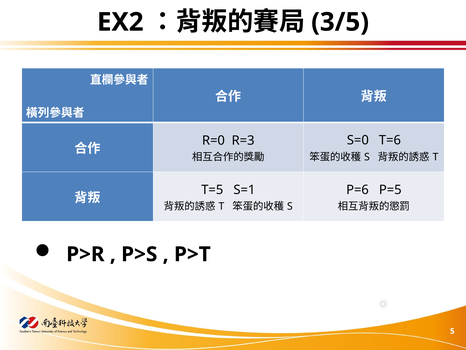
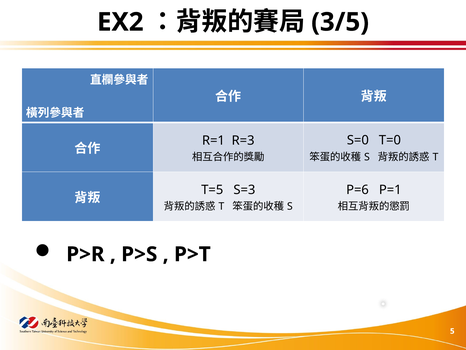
R=0: R=0 -> R=1
T=6: T=6 -> T=0
S=1: S=1 -> S=3
P=5: P=5 -> P=1
